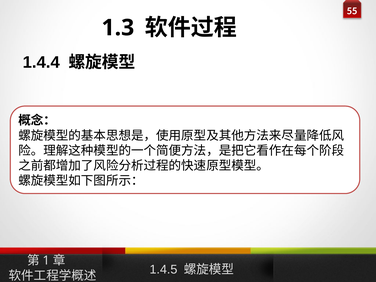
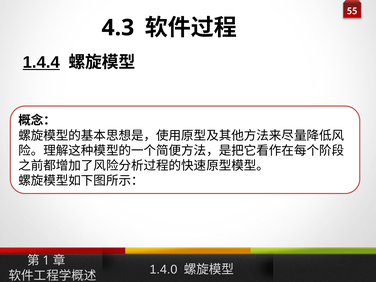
1.3: 1.3 -> 4.3
1.4.4 underline: none -> present
1.4.5: 1.4.5 -> 1.4.0
